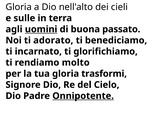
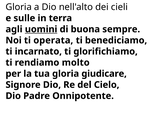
passato: passato -> sempre
adorato: adorato -> operata
trasformi: trasformi -> giudicare
Onnipotente underline: present -> none
